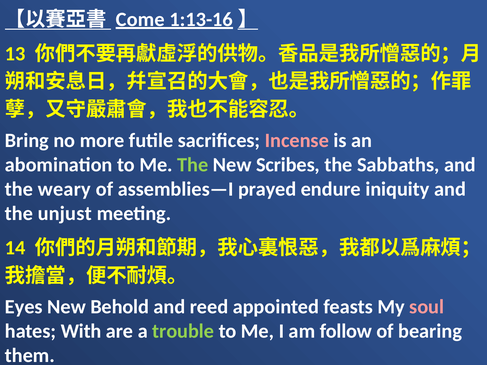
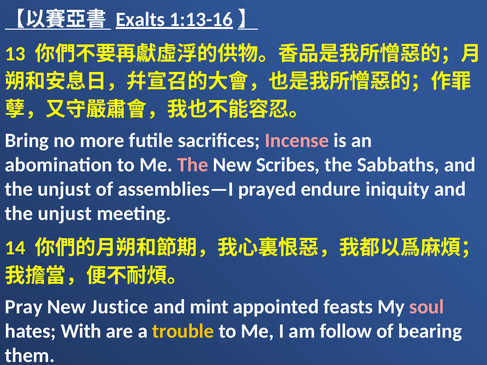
Come: Come -> Exalts
The at (193, 165) colour: light green -> pink
weary at (64, 189): weary -> unjust
Eyes: Eyes -> Pray
Behold: Behold -> Justice
reed: reed -> mint
trouble colour: light green -> yellow
